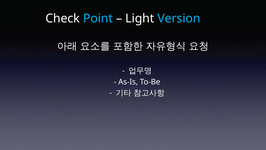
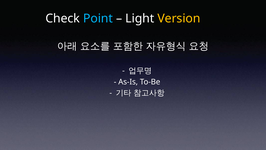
Version colour: light blue -> yellow
